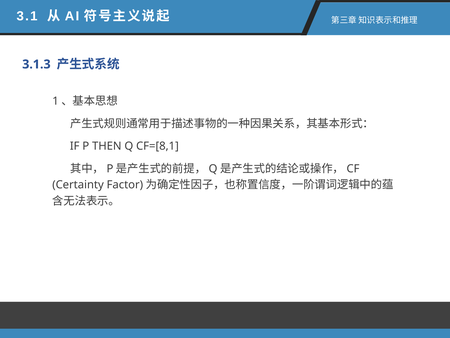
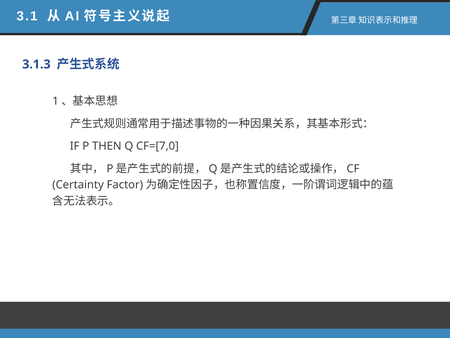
CF=[8,1: CF=[8,1 -> CF=[7,0
